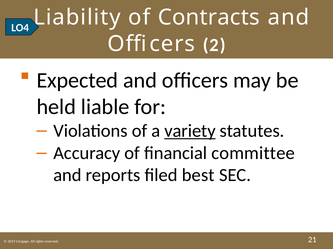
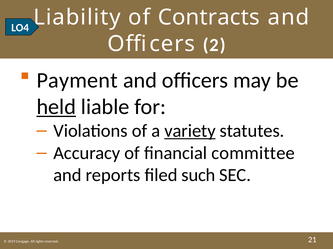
Expected: Expected -> Payment
held underline: none -> present
best: best -> such
